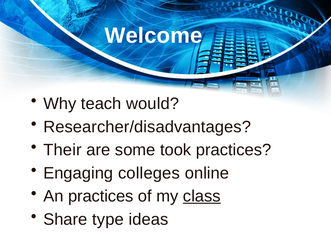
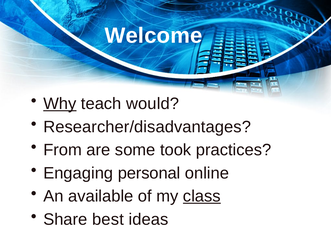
Why underline: none -> present
Their: Their -> From
colleges: colleges -> personal
An practices: practices -> available
type: type -> best
